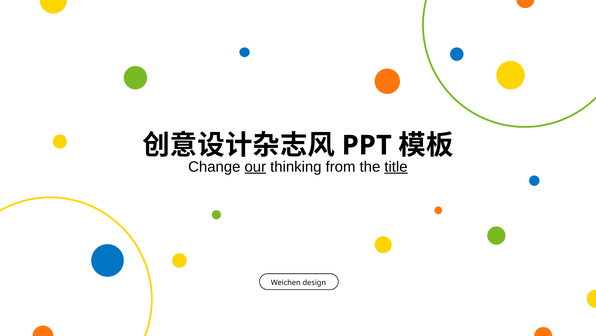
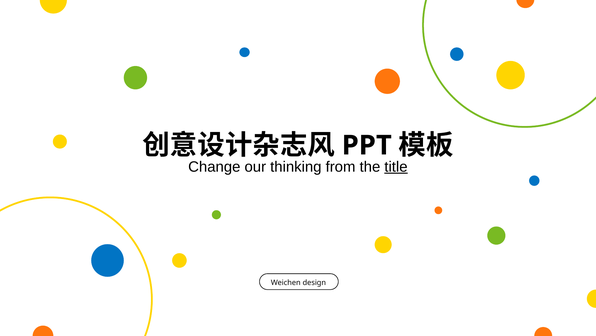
our underline: present -> none
